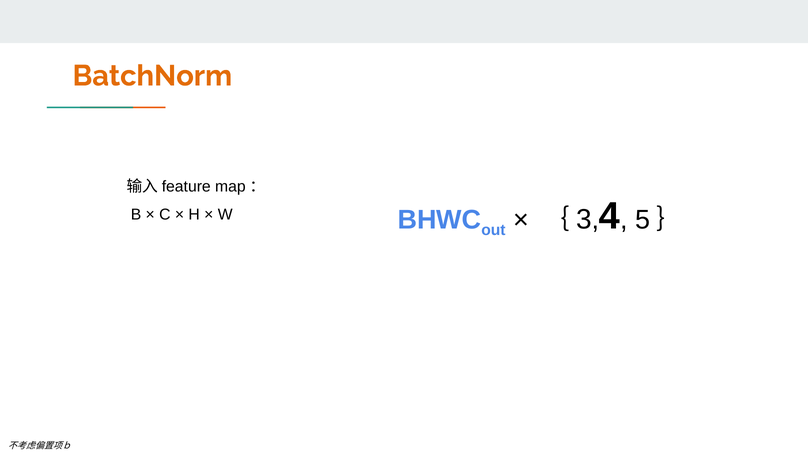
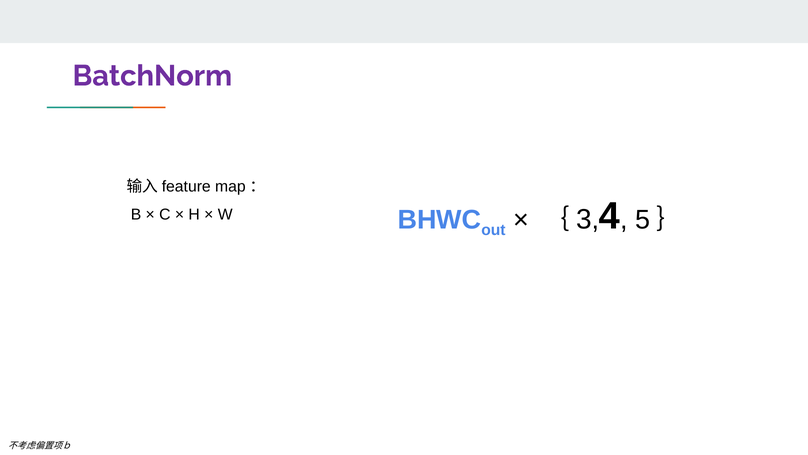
BatchNorm colour: orange -> purple
